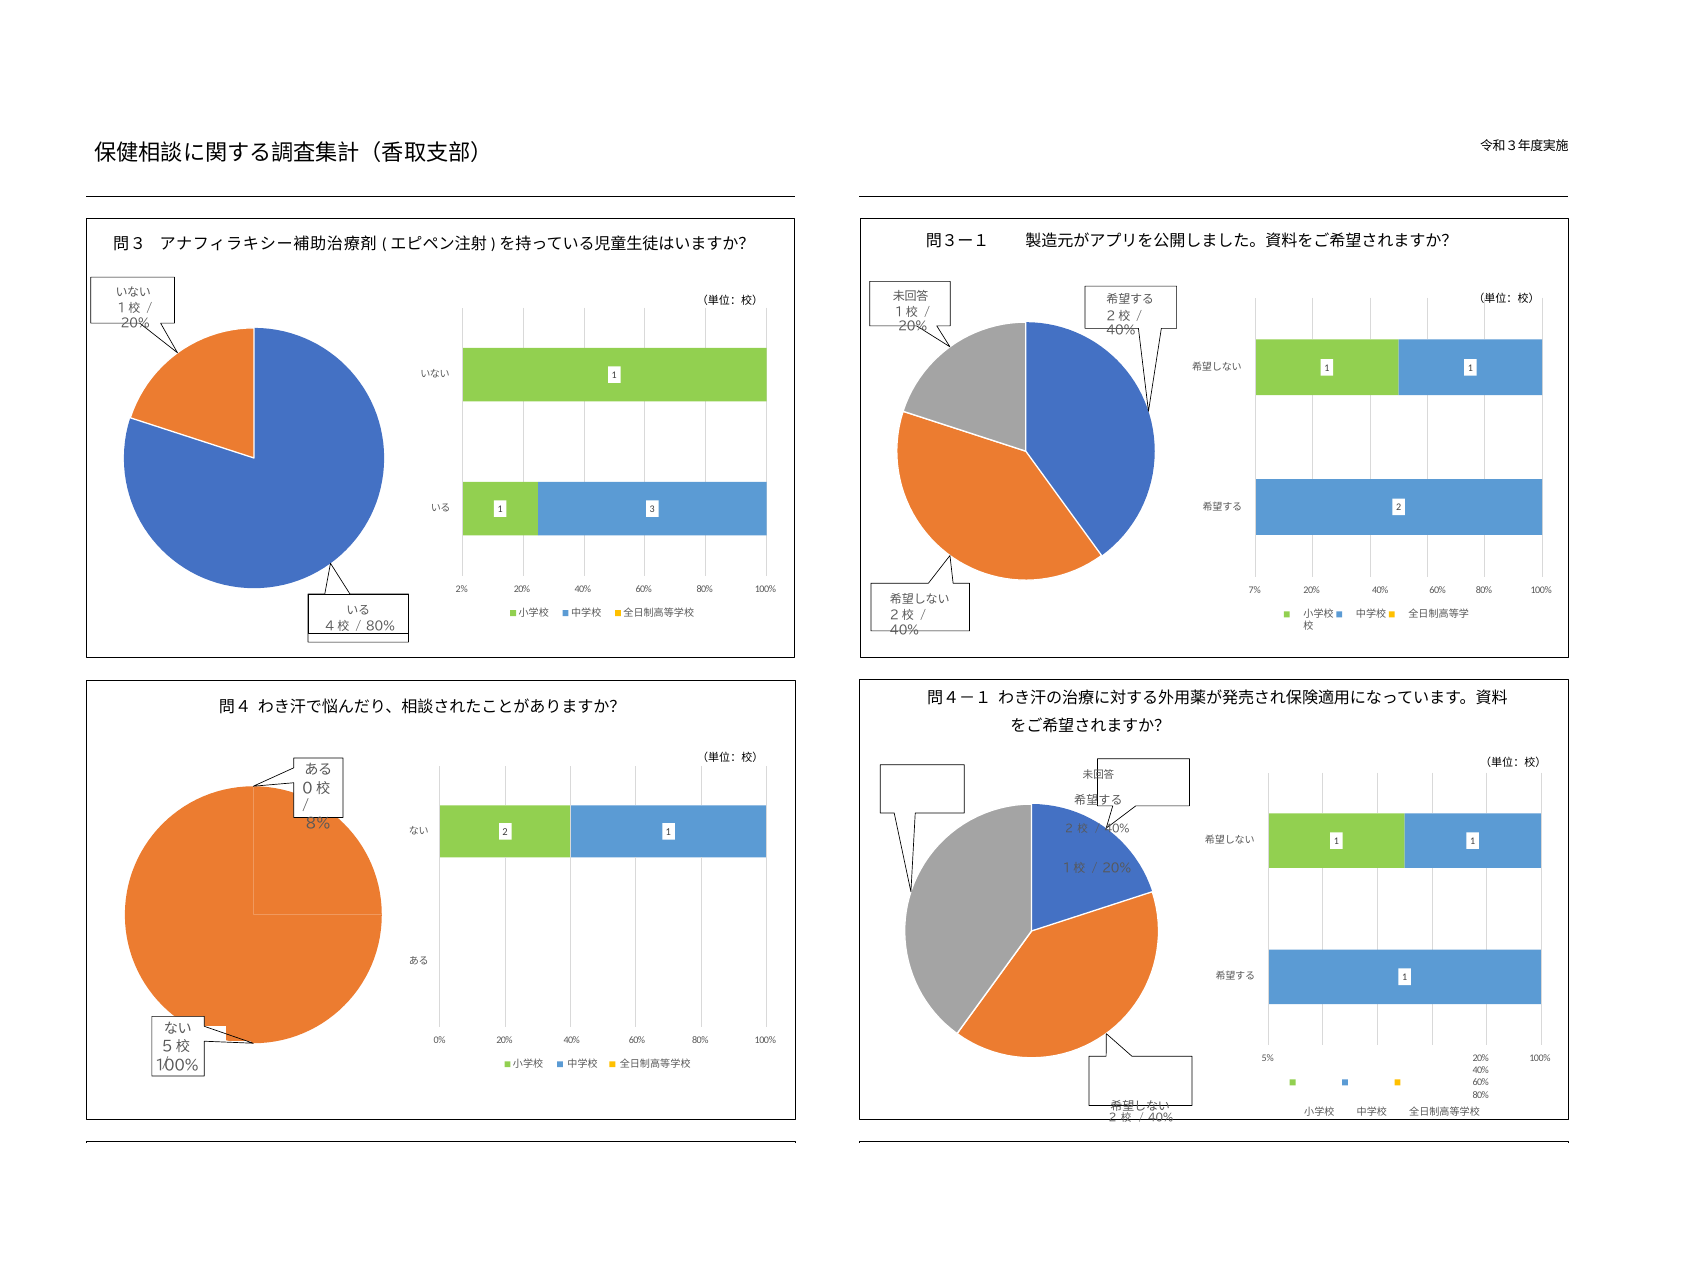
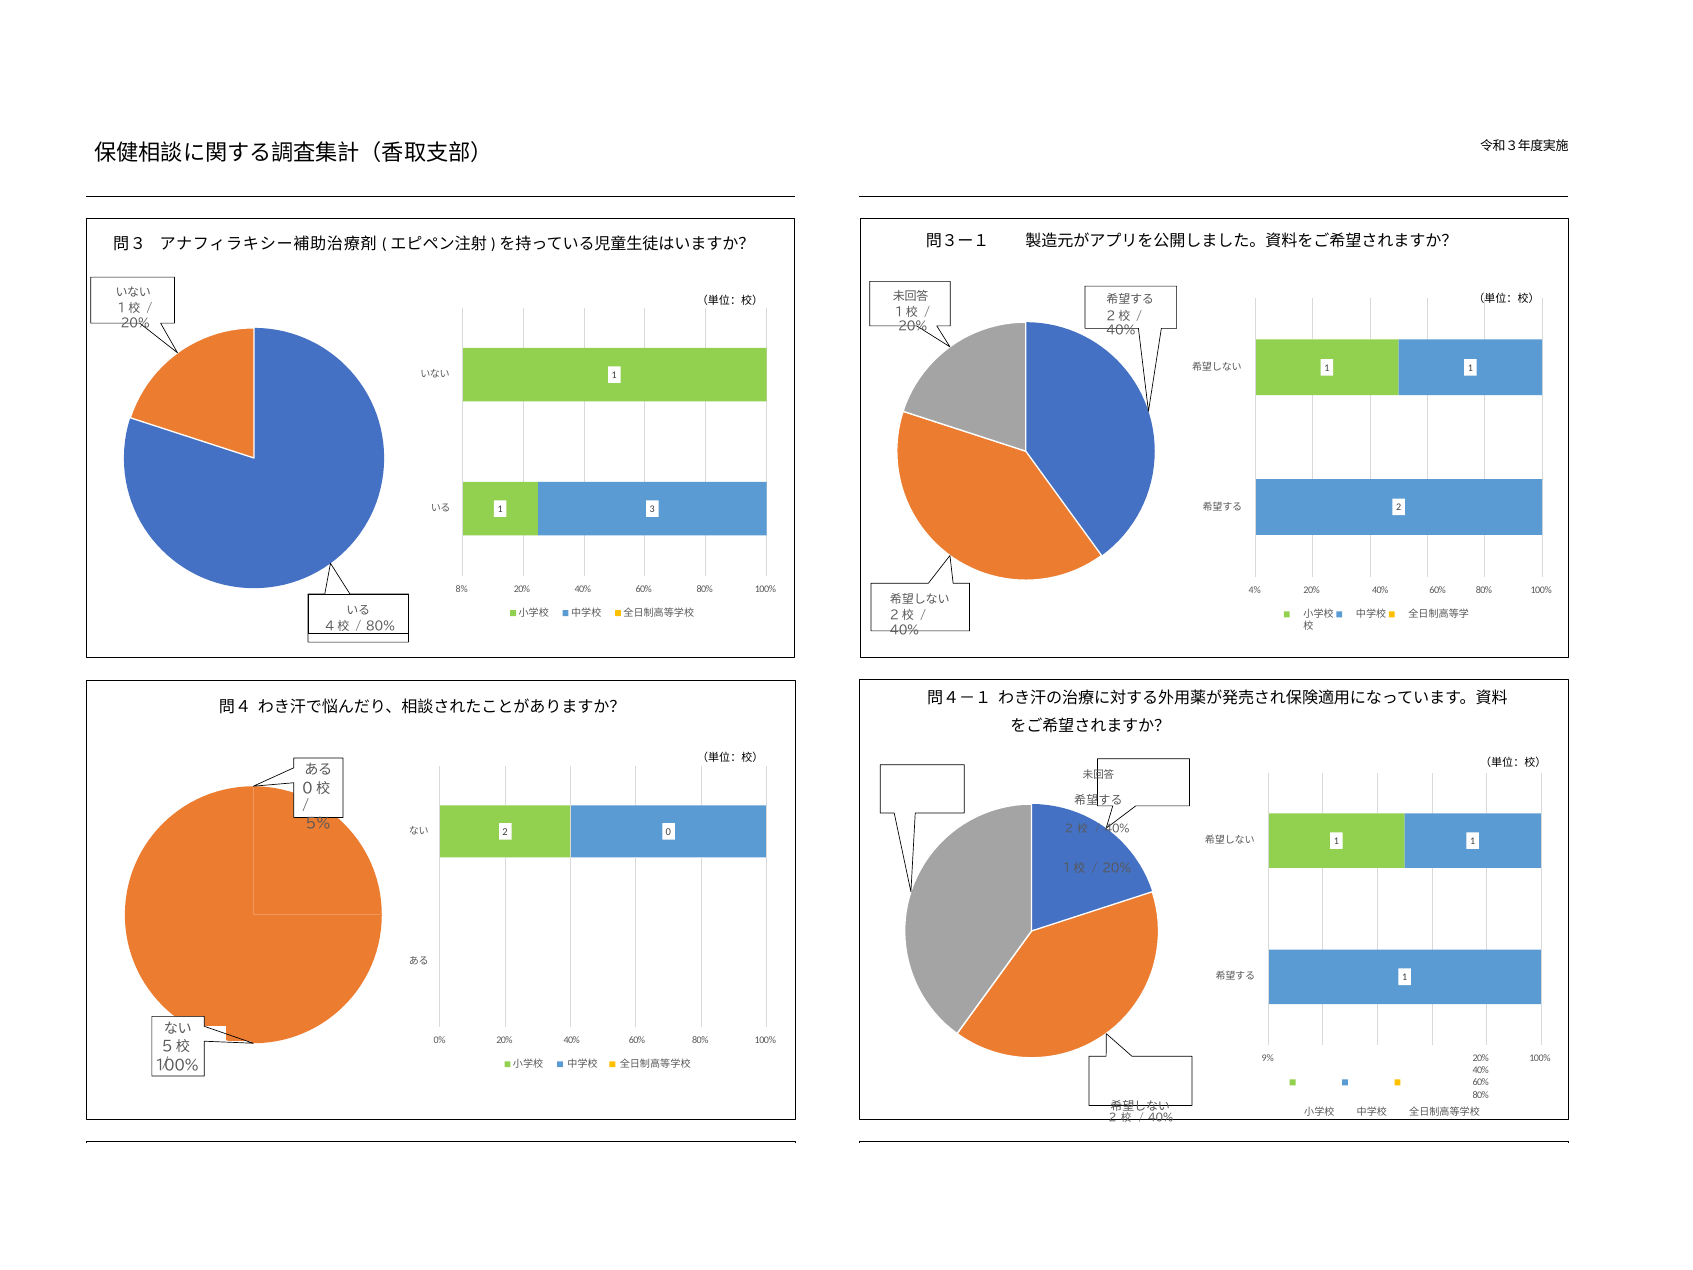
2%: 2% -> 8%
7%: 7% -> 4%
8%: 8% -> 5%
1 at (668, 831): 1 -> 0
5%: 5% -> 9%
